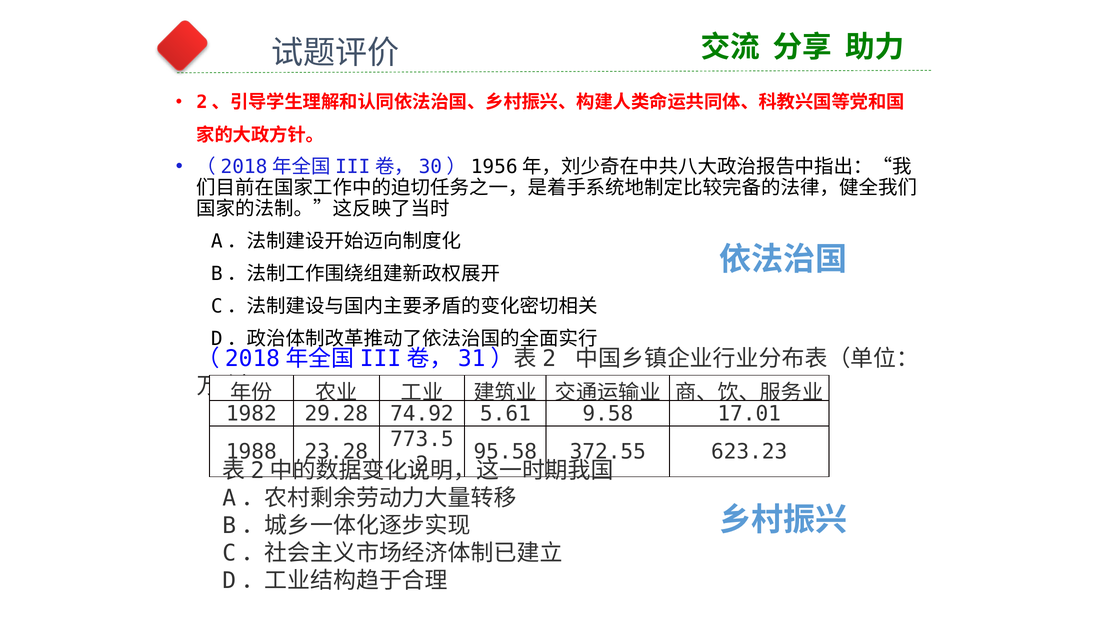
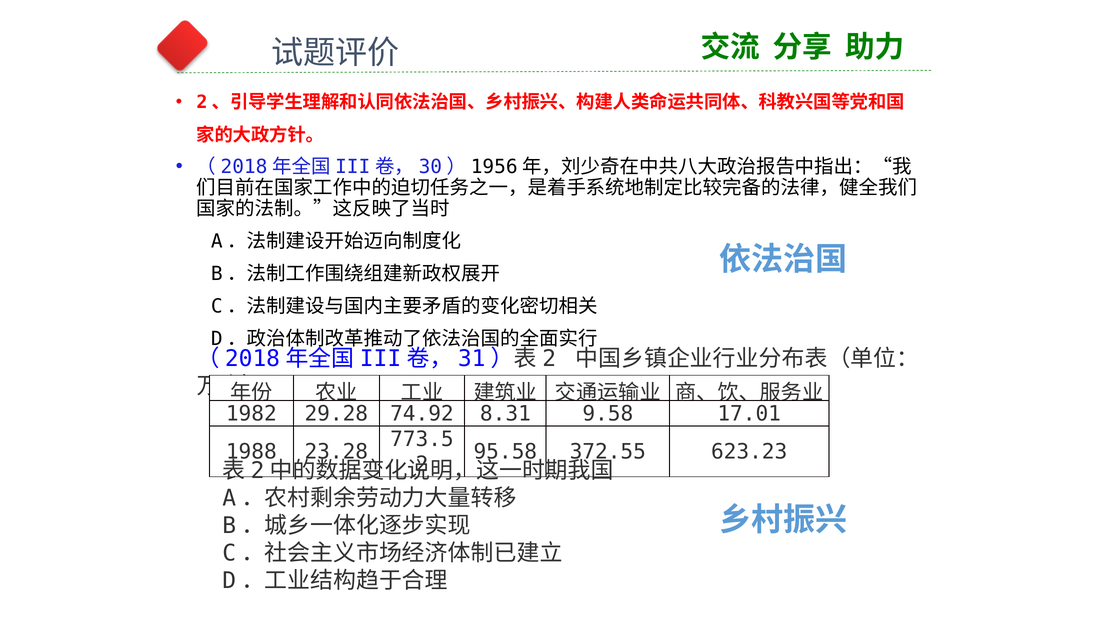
5.61: 5.61 -> 8.31
